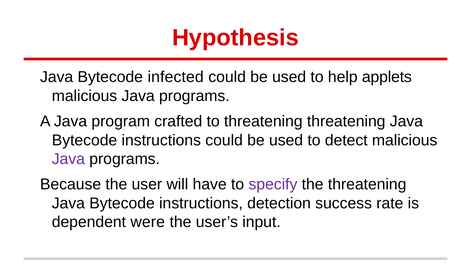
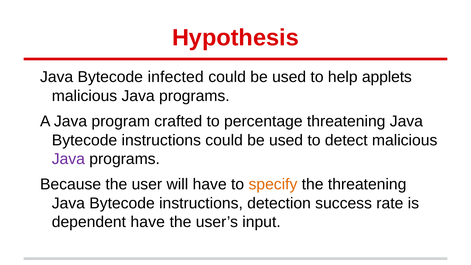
to threatening: threatening -> percentage
specify colour: purple -> orange
dependent were: were -> have
